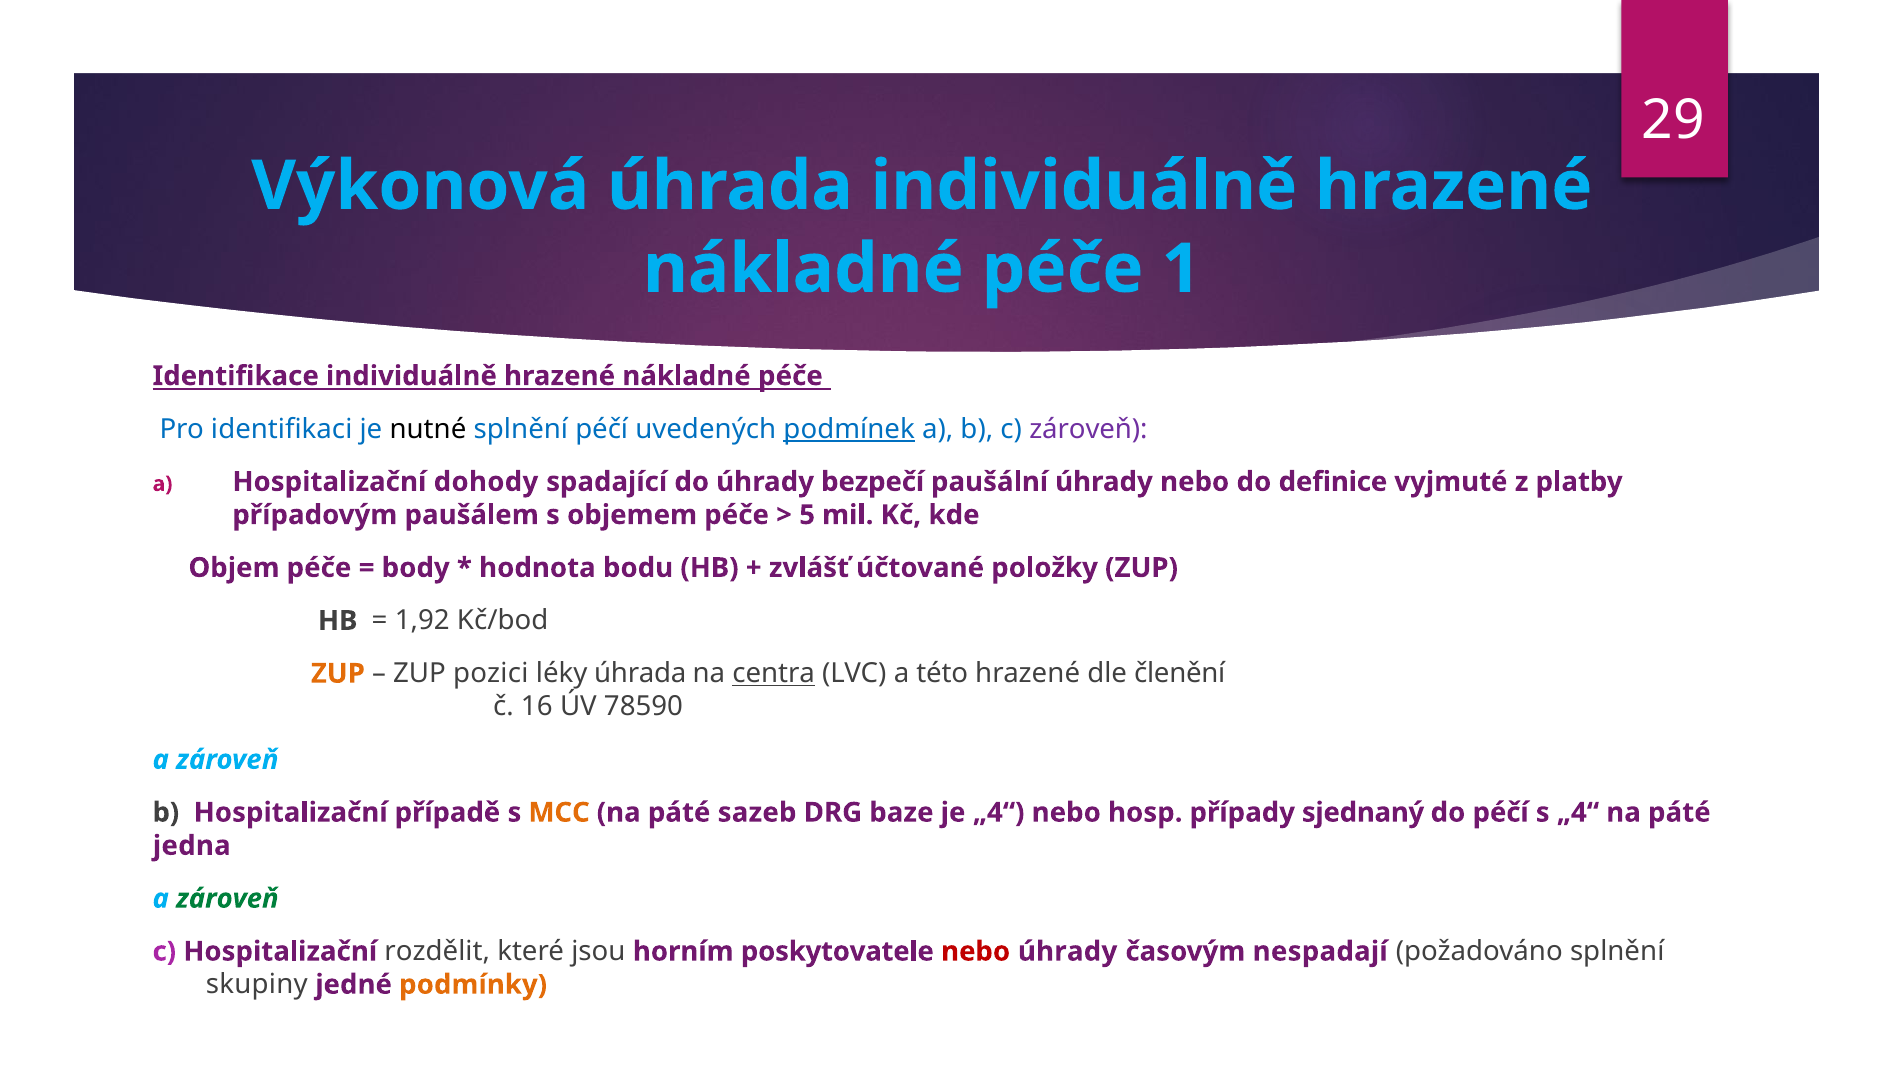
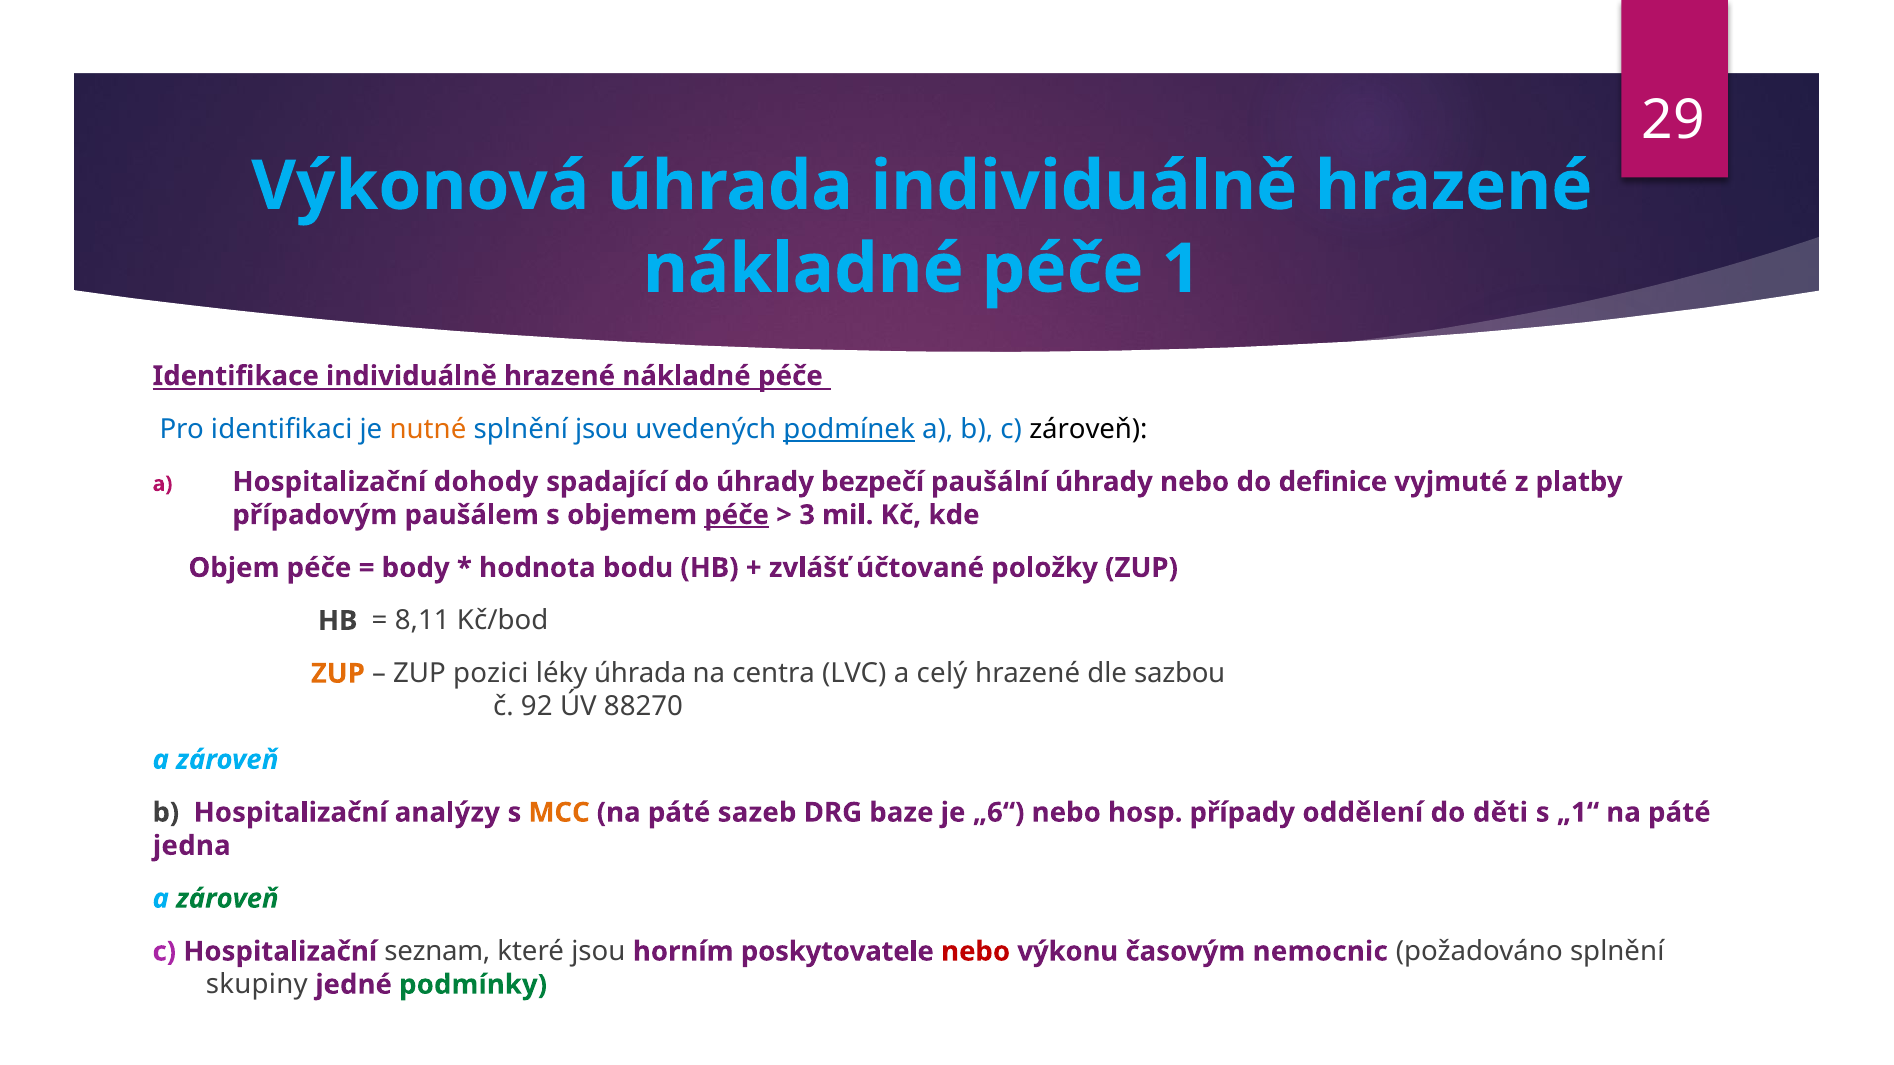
nutné colour: black -> orange
splnění péčí: péčí -> jsou
zároveň at (1088, 429) colour: purple -> black
péče at (737, 515) underline: none -> present
5: 5 -> 3
1,92: 1,92 -> 8,11
centra underline: present -> none
této: této -> celý
členění: členění -> sazbou
16: 16 -> 92
78590: 78590 -> 88270
případě: případě -> analýzy
je „4“: „4“ -> „6“
sjednaný: sjednaný -> oddělení
do péčí: péčí -> děti
s „4“: „4“ -> „1“
rozdělit: rozdělit -> seznam
nebo úhrady: úhrady -> výkonu
nespadají: nespadají -> nemocnic
podmínky colour: orange -> green
